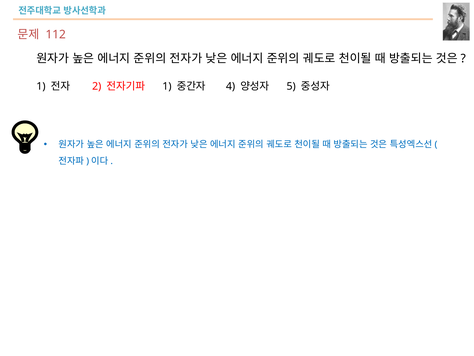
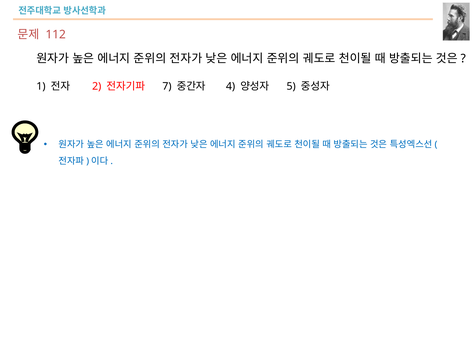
1 at (167, 86): 1 -> 7
